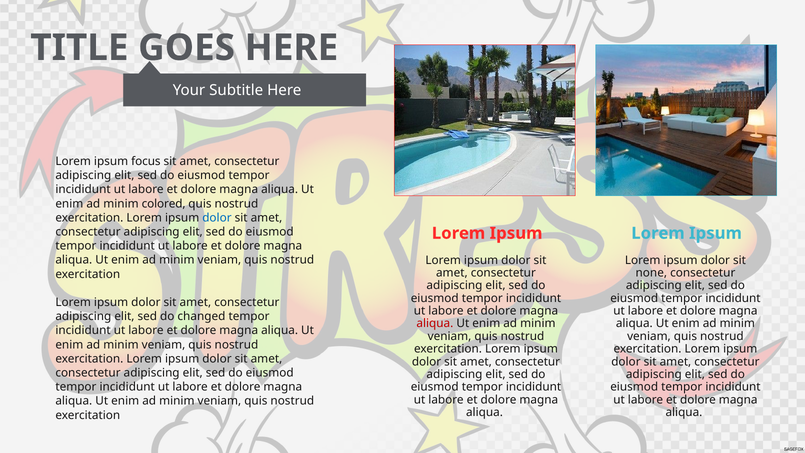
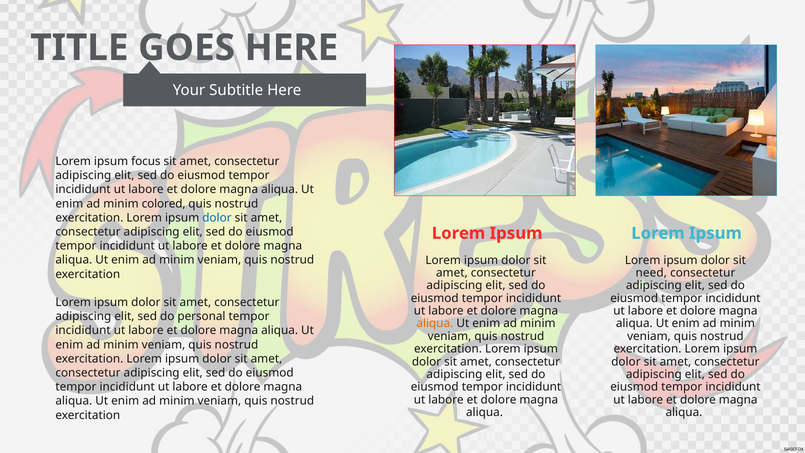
none: none -> need
changed: changed -> personal
aliqua at (435, 323) colour: red -> orange
